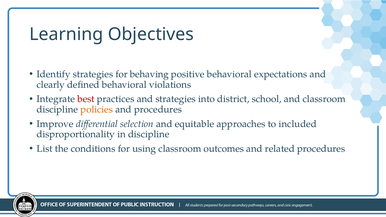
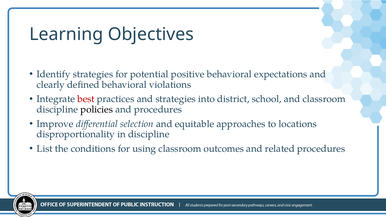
behaving: behaving -> potential
policies colour: orange -> black
included: included -> locations
